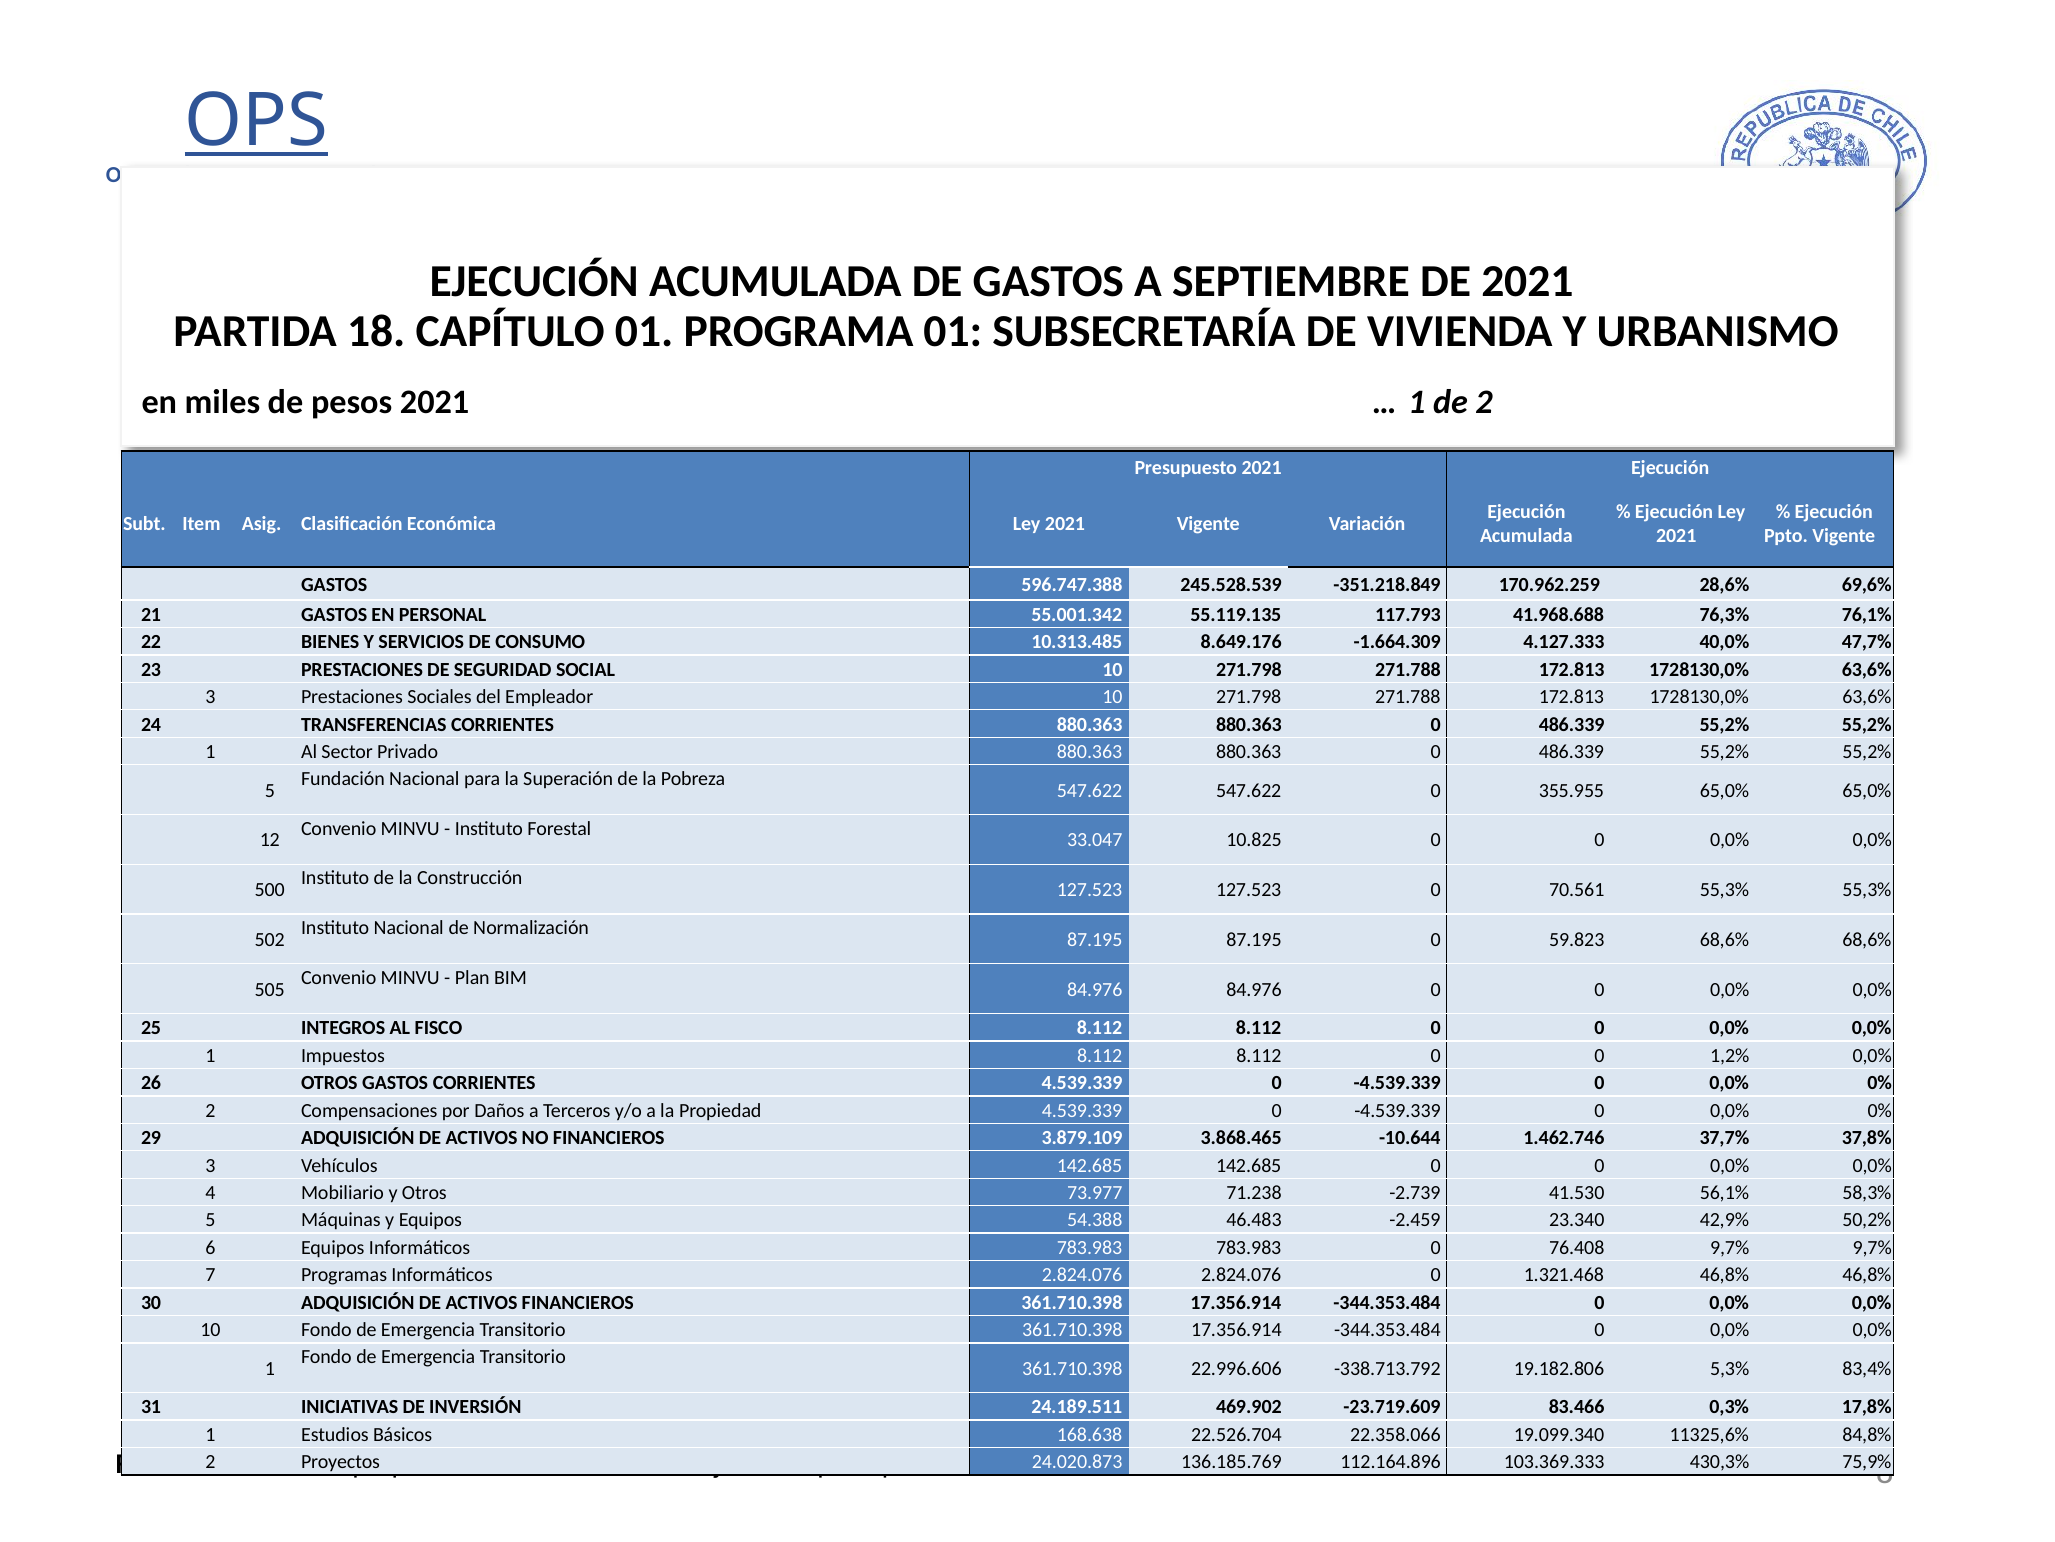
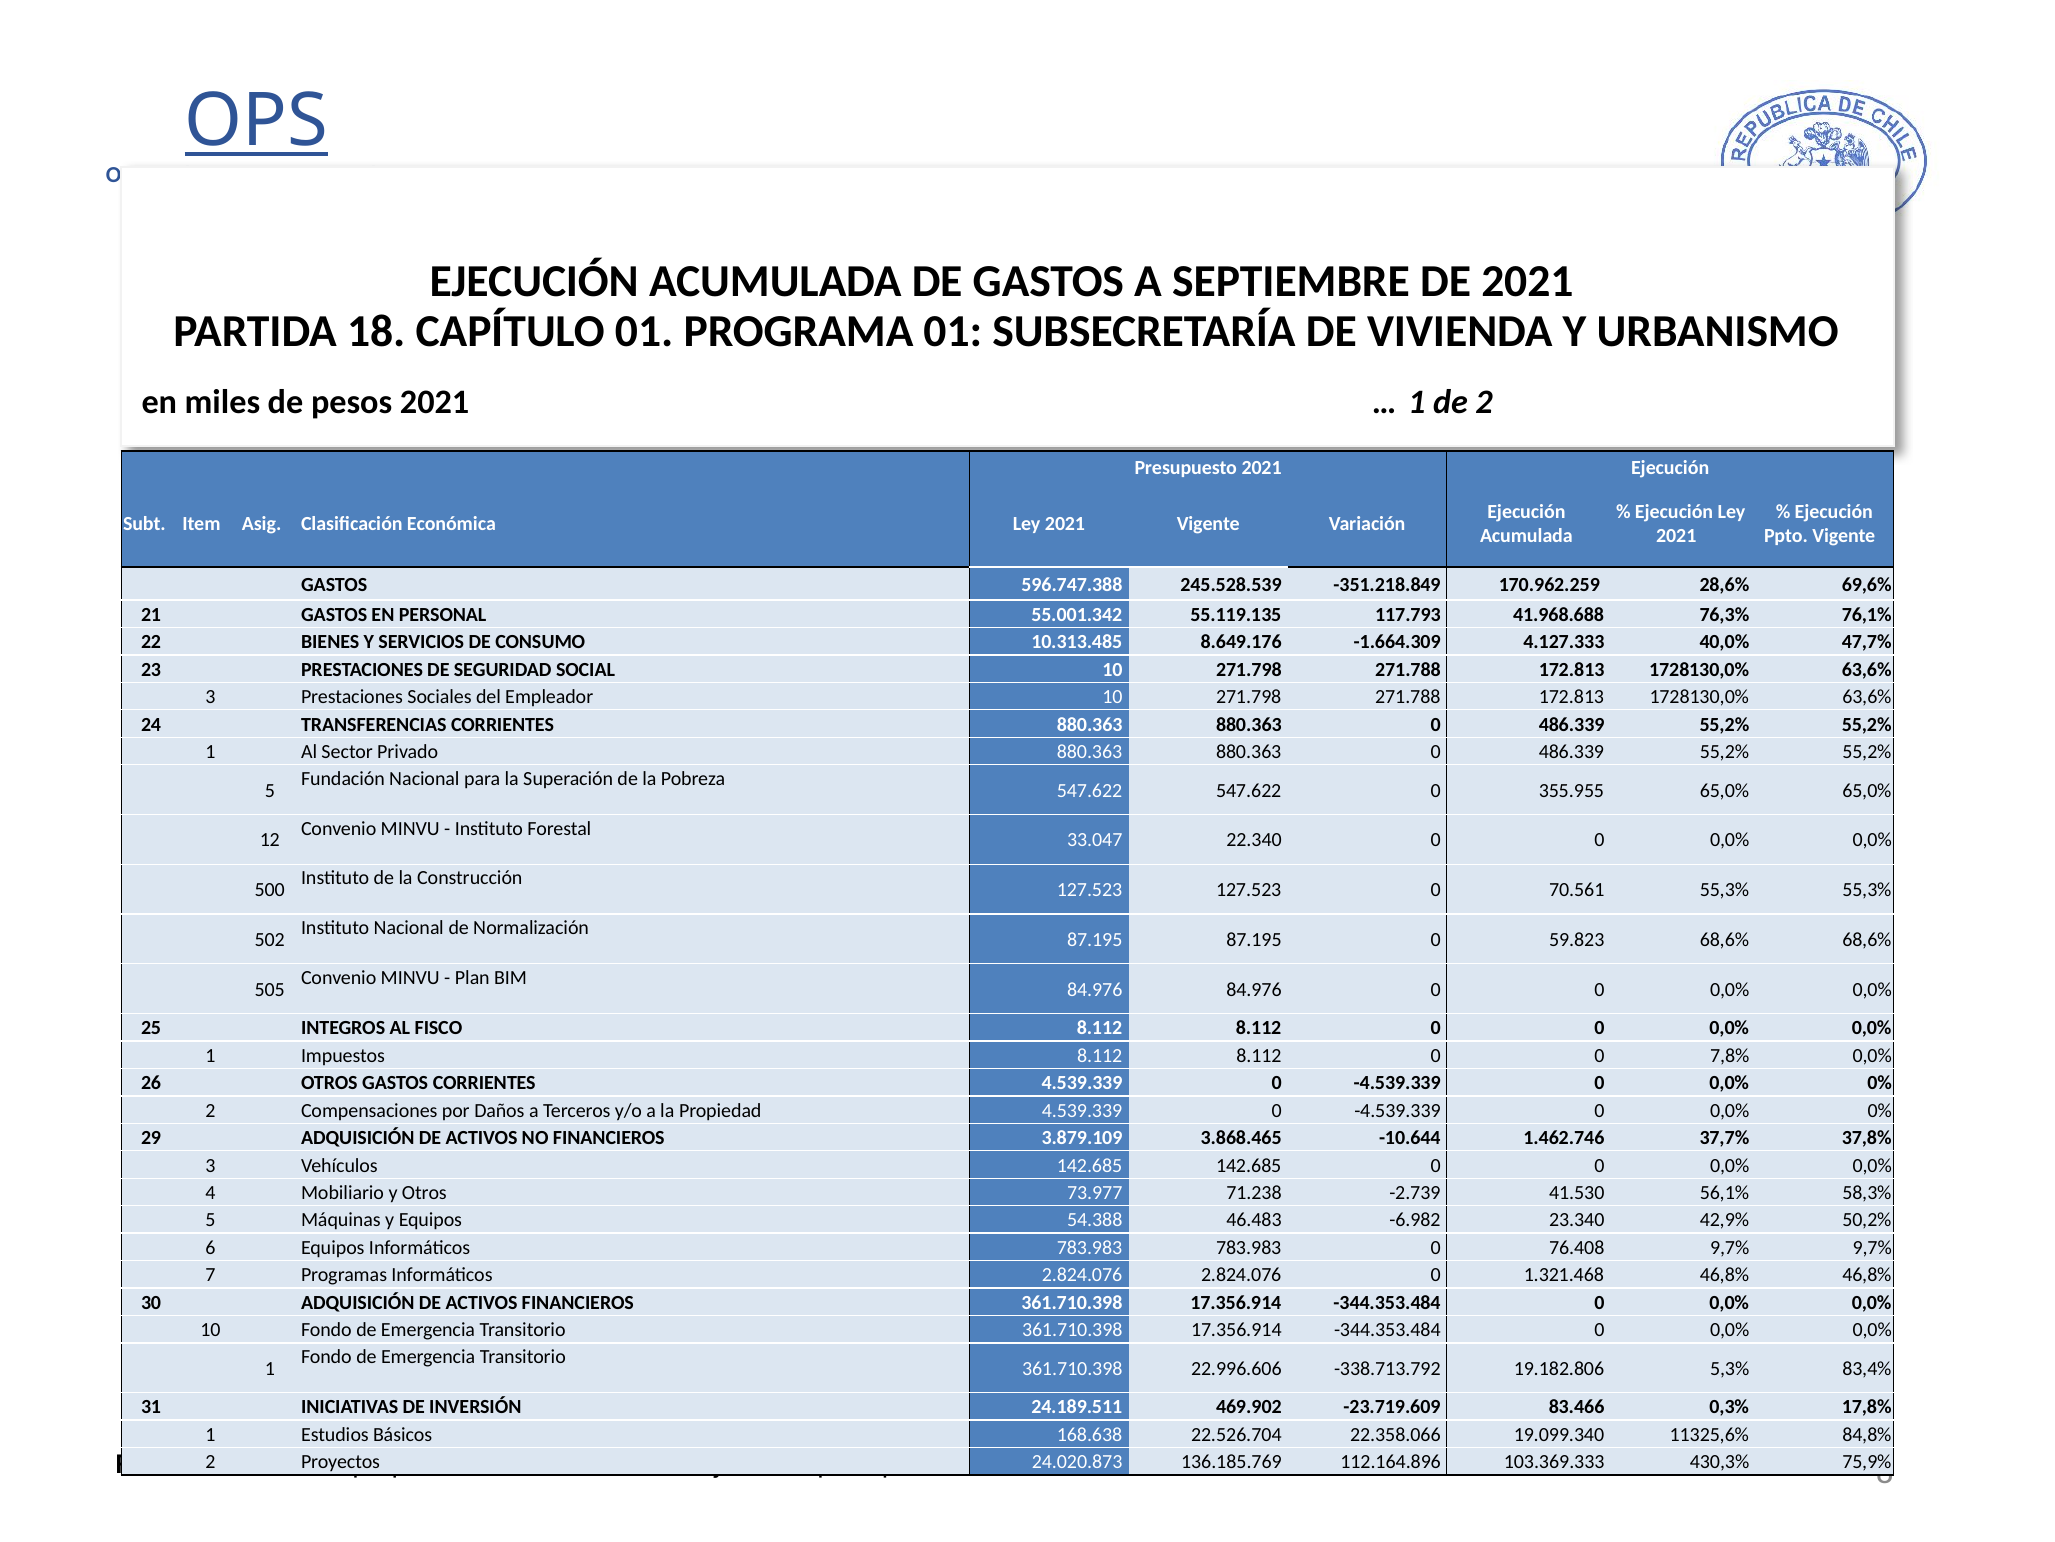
10.825: 10.825 -> 22.340
1,2%: 1,2% -> 7,8%
-2.459: -2.459 -> -6.982
